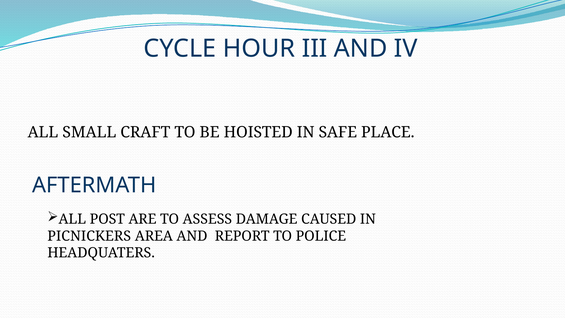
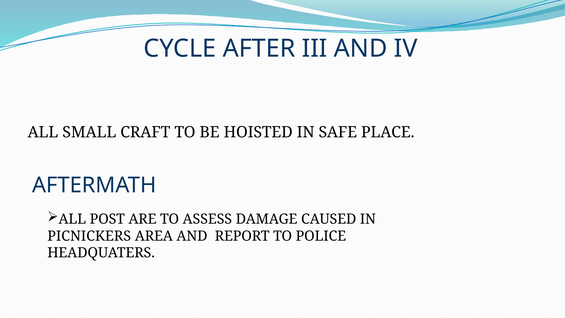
HOUR: HOUR -> AFTER
